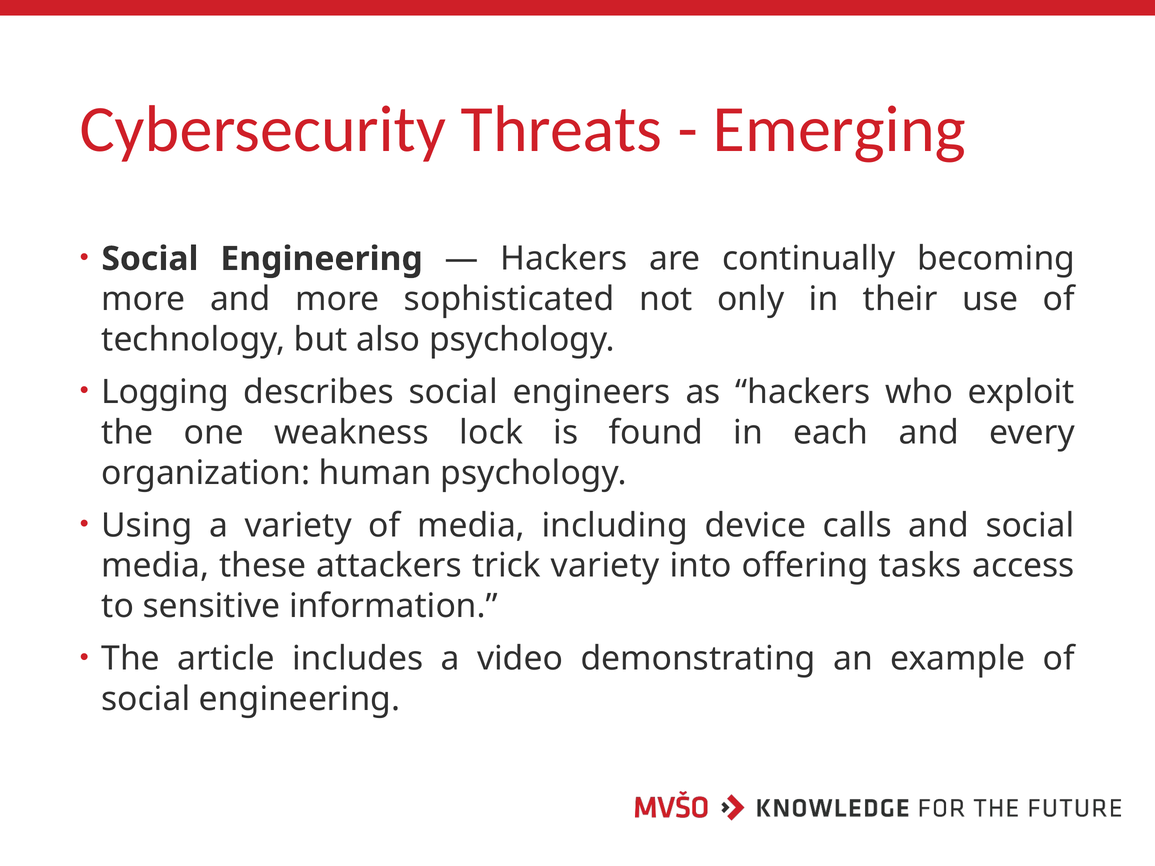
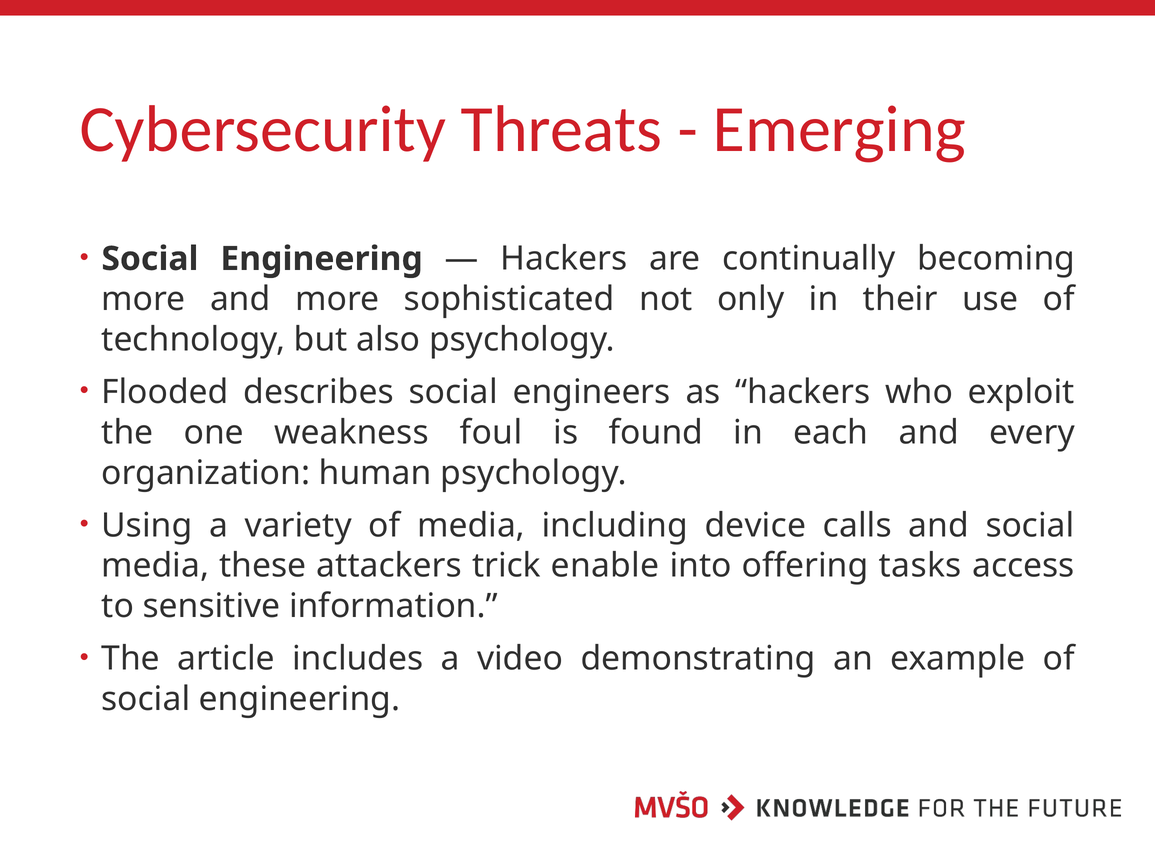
Logging: Logging -> Flooded
lock: lock -> foul
trick variety: variety -> enable
